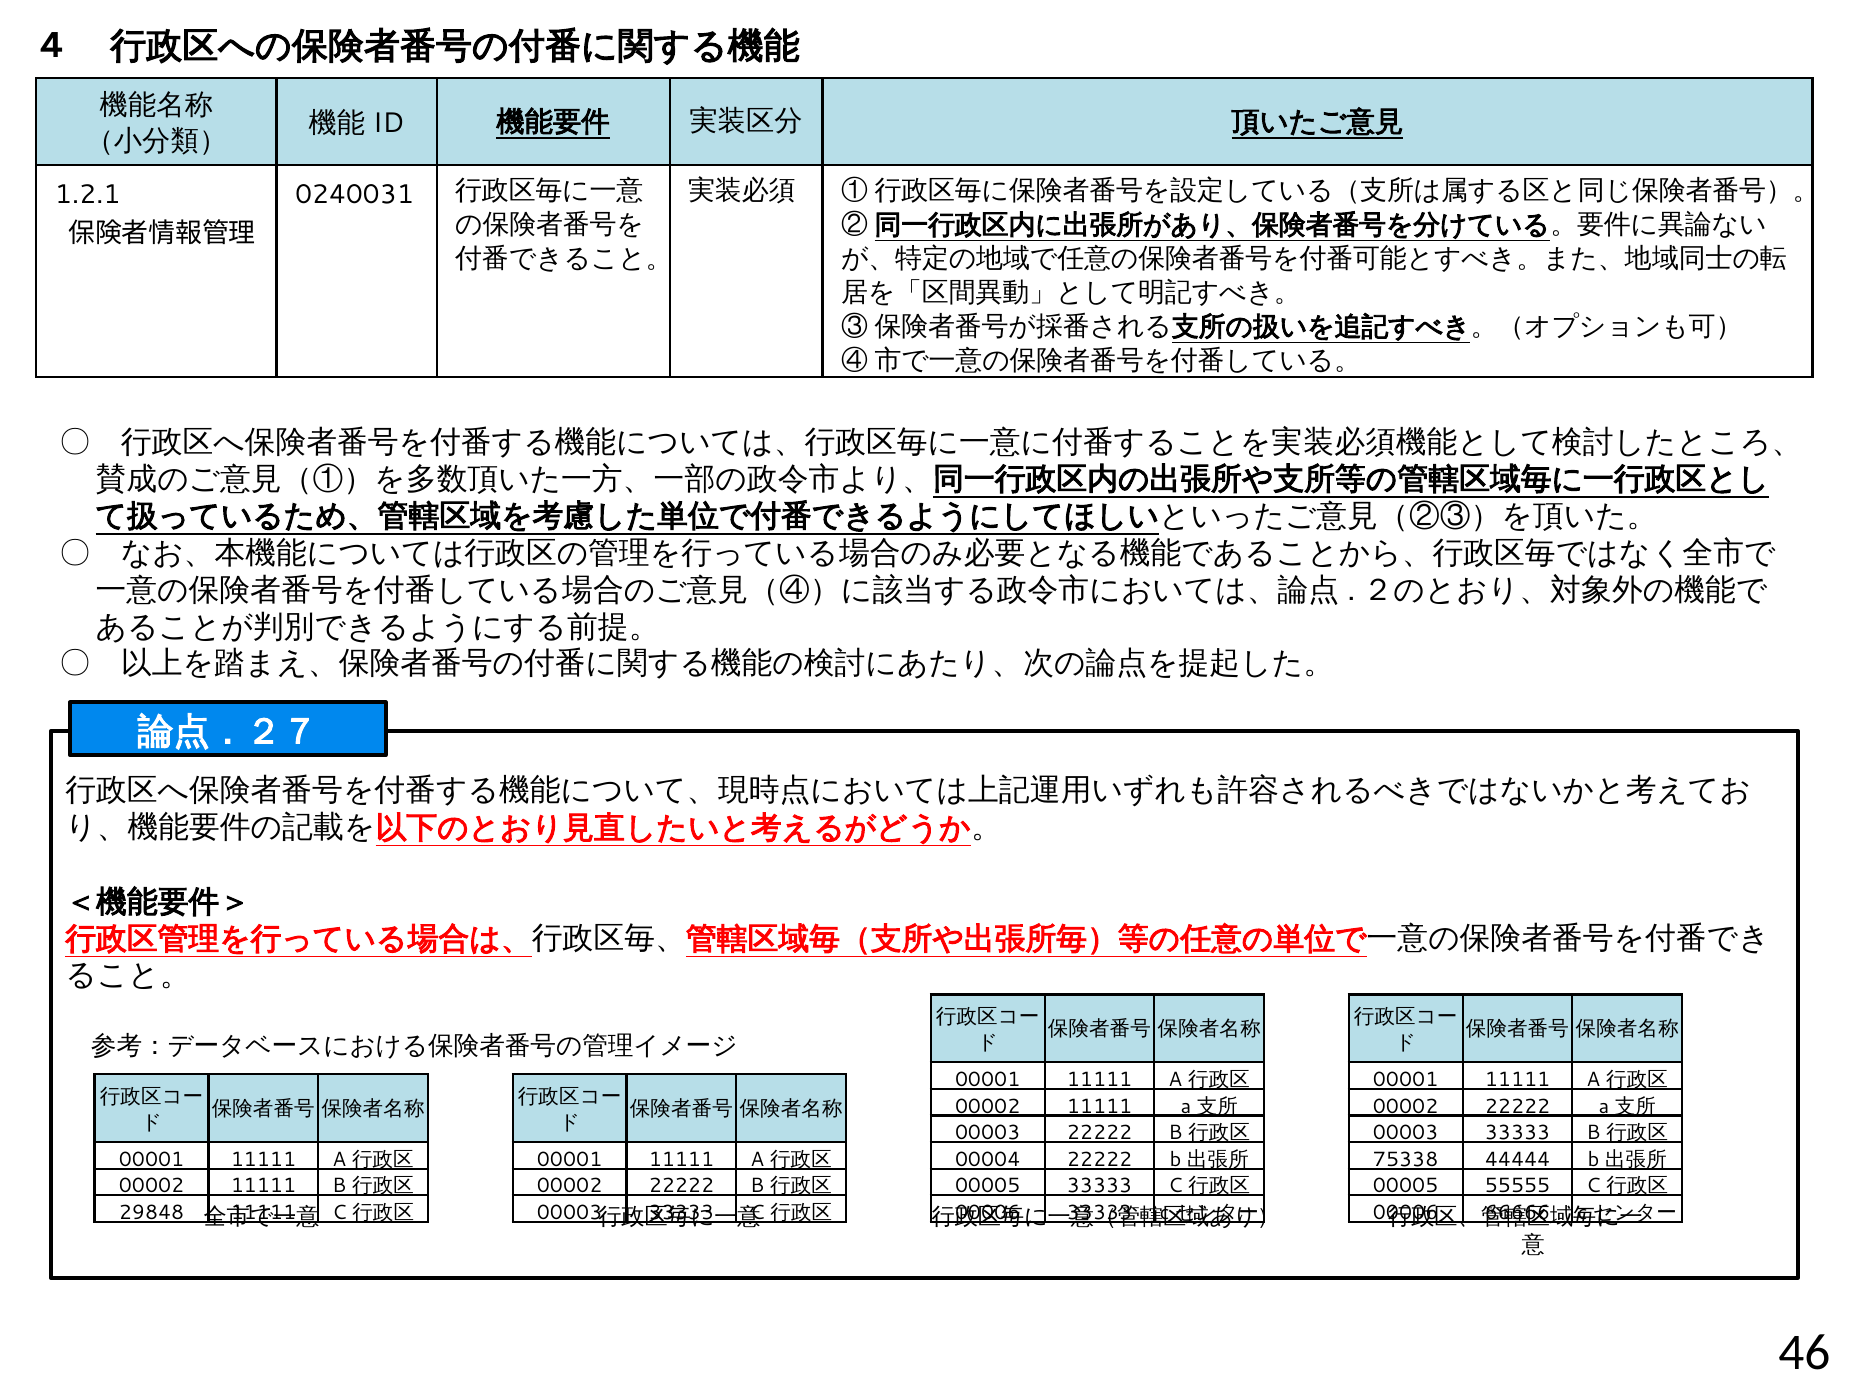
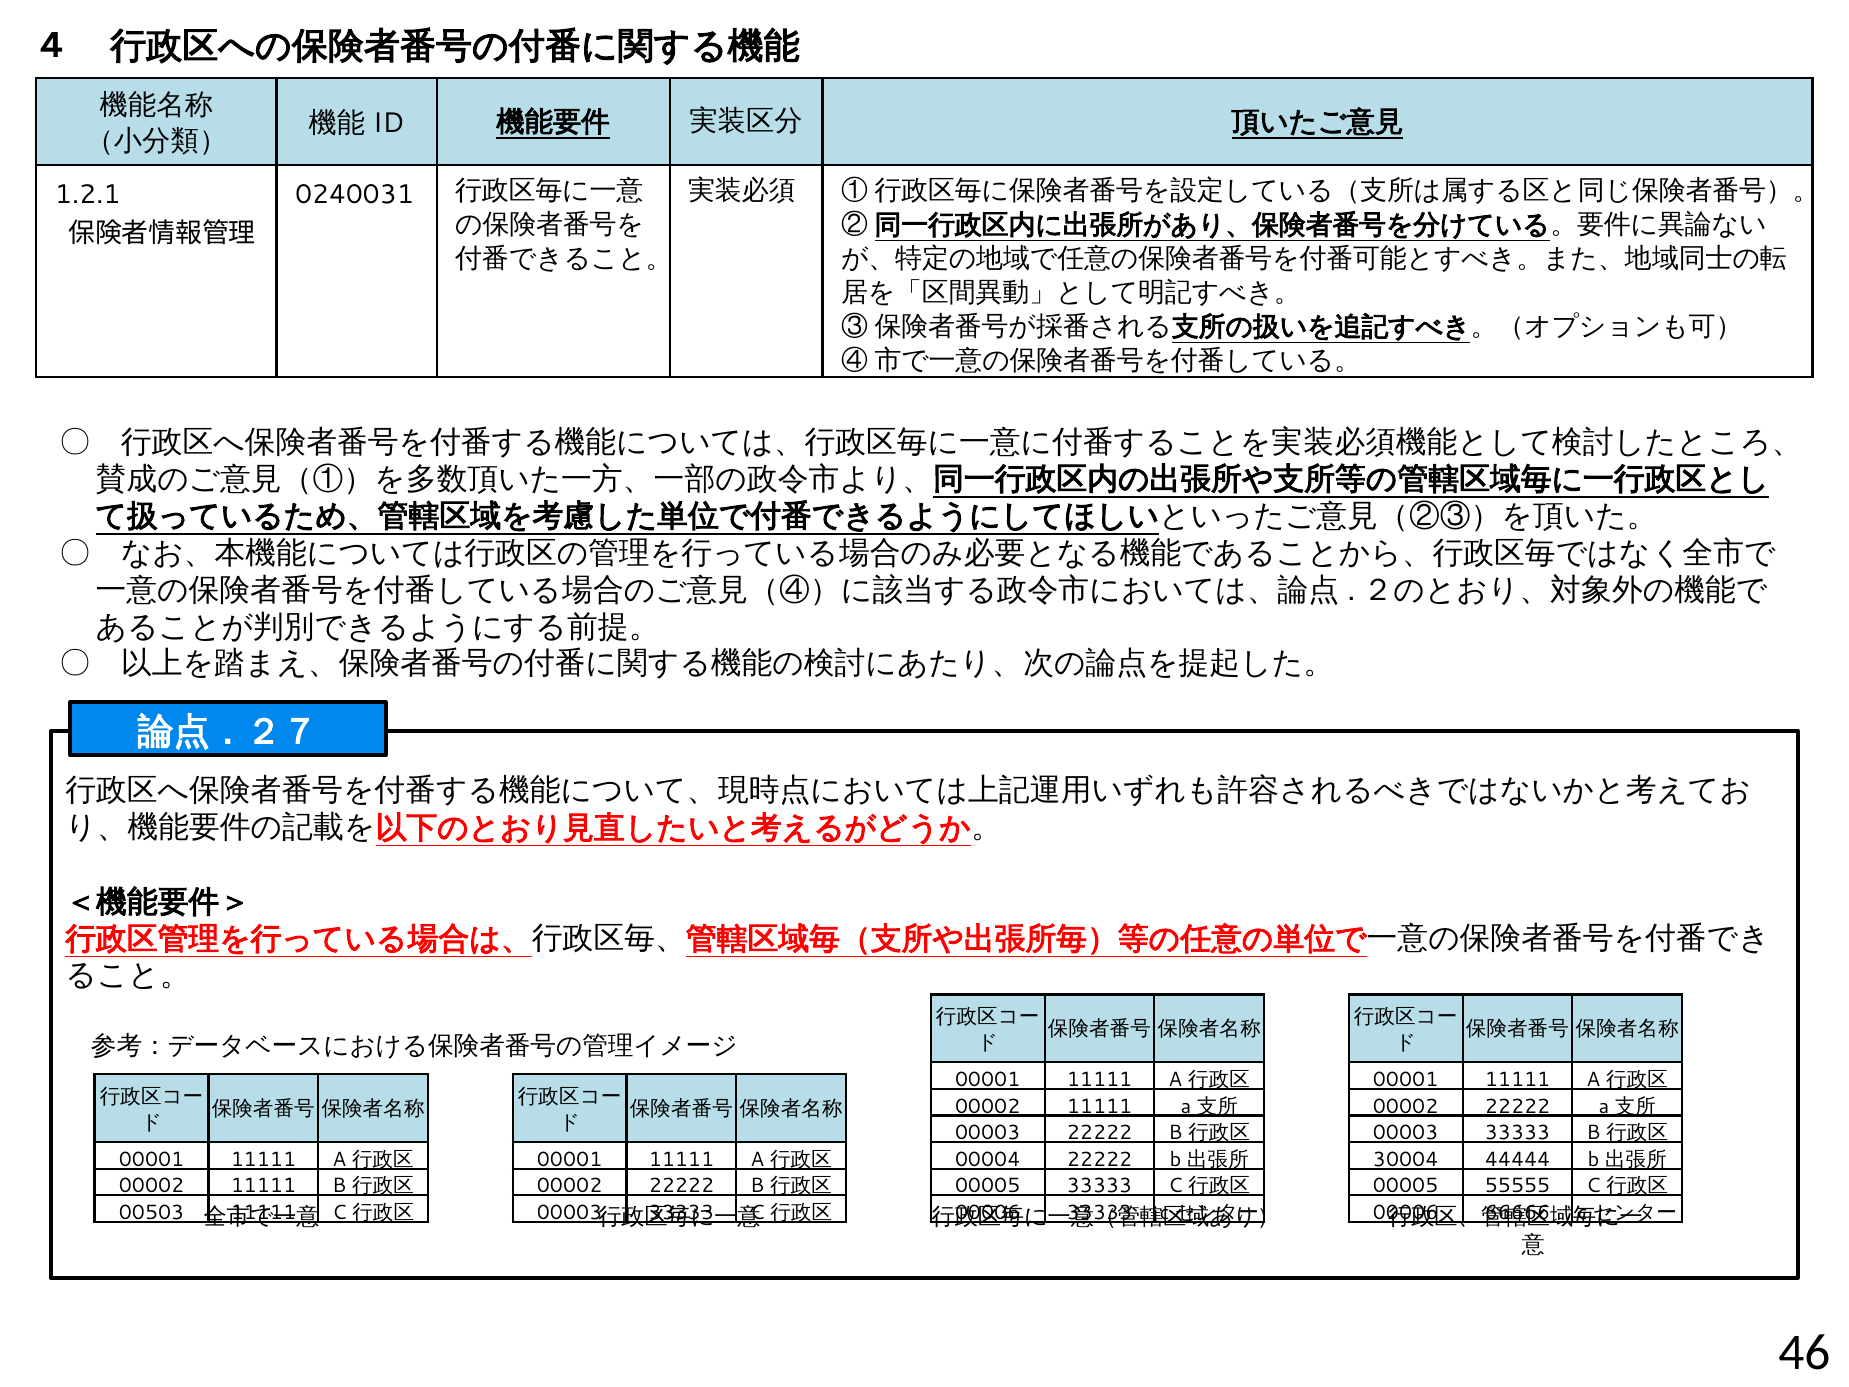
75338: 75338 -> 30004
29848: 29848 -> 00503
